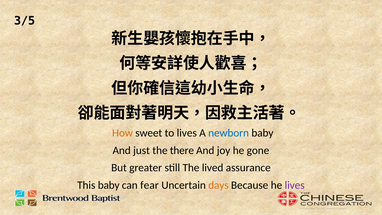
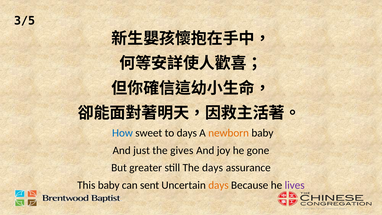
How colour: orange -> blue
to lives: lives -> days
newborn colour: blue -> orange
there: there -> gives
The lived: lived -> days
fear: fear -> sent
